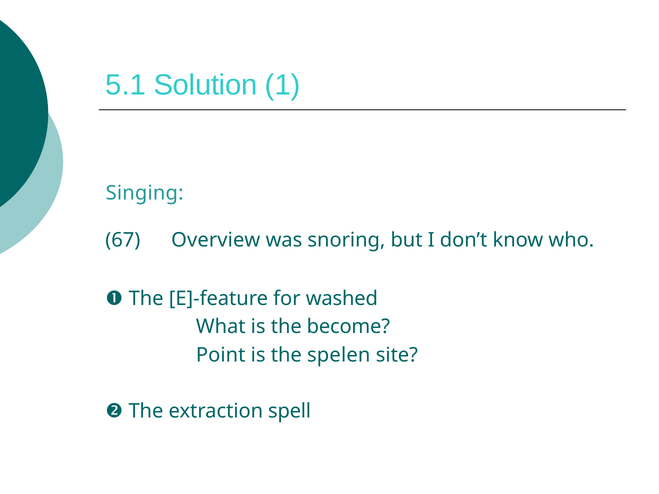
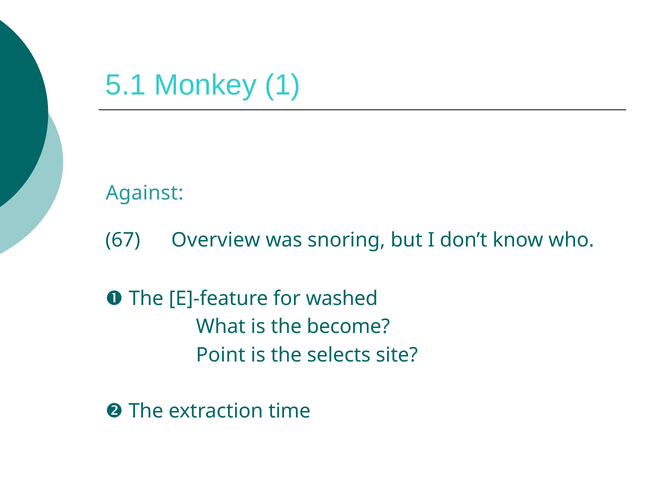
Solution: Solution -> Monkey
Singing: Singing -> Against
spelen: spelen -> selects
spell: spell -> time
